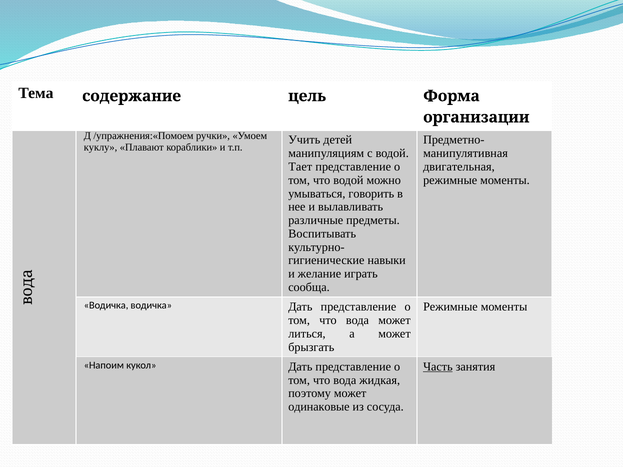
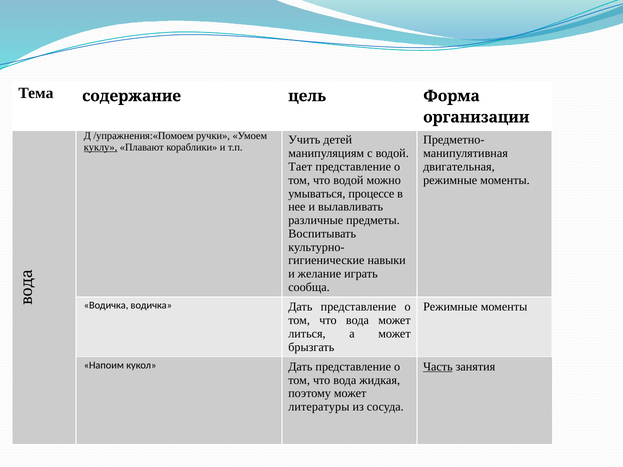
куклу underline: none -> present
говорить: говорить -> процессе
одинаковые: одинаковые -> литературы
